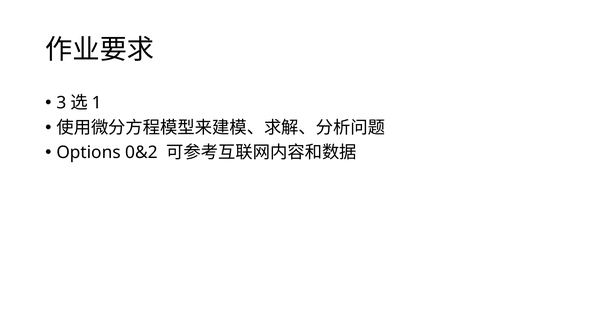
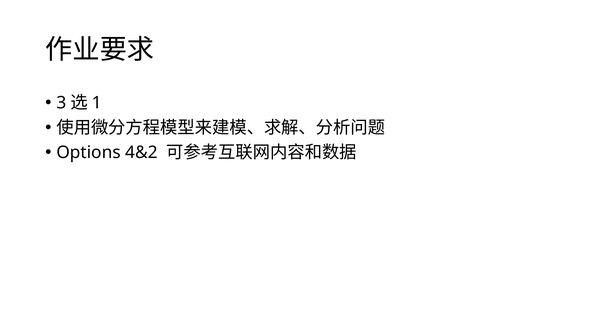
0&2: 0&2 -> 4&2
